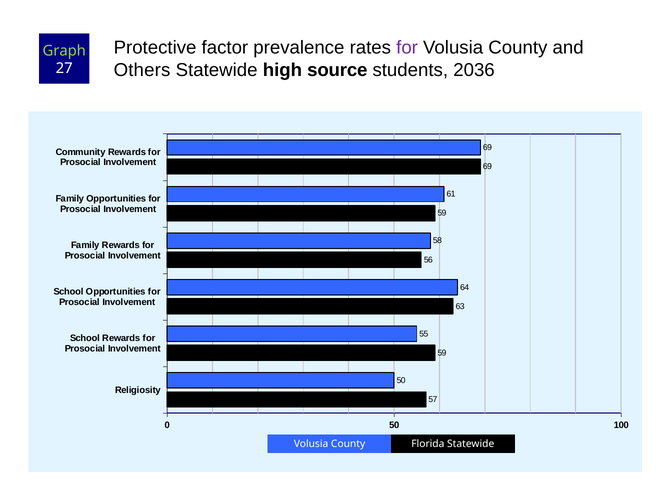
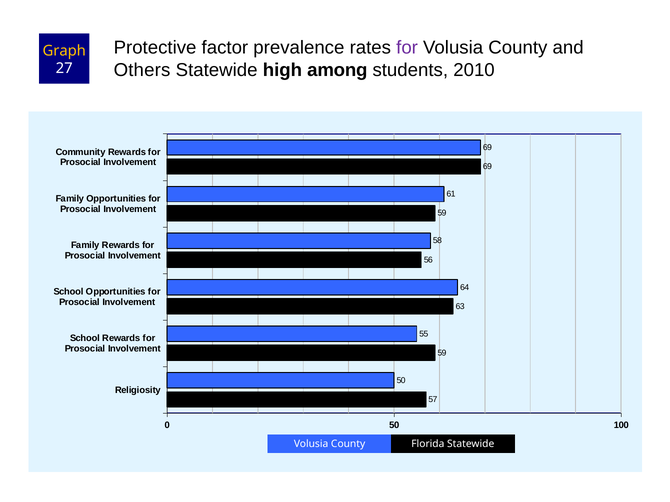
Graph colour: light green -> yellow
source: source -> among
2036: 2036 -> 2010
